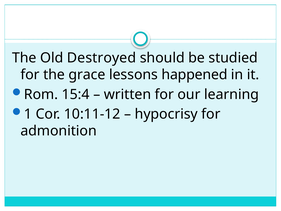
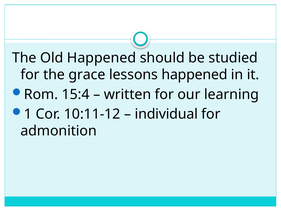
Old Destroyed: Destroyed -> Happened
hypocrisy: hypocrisy -> individual
